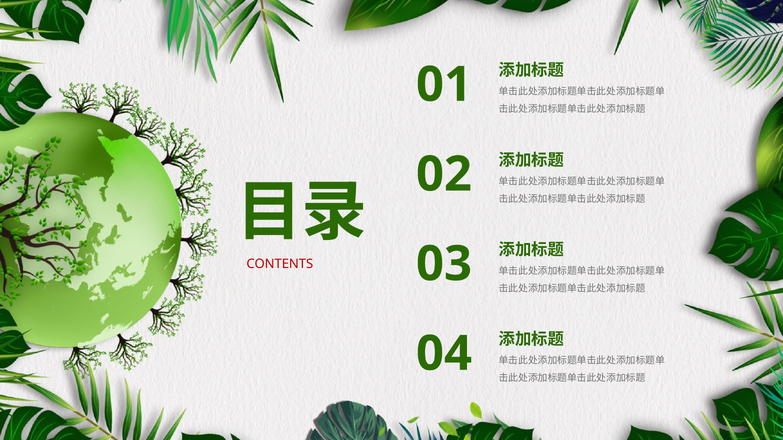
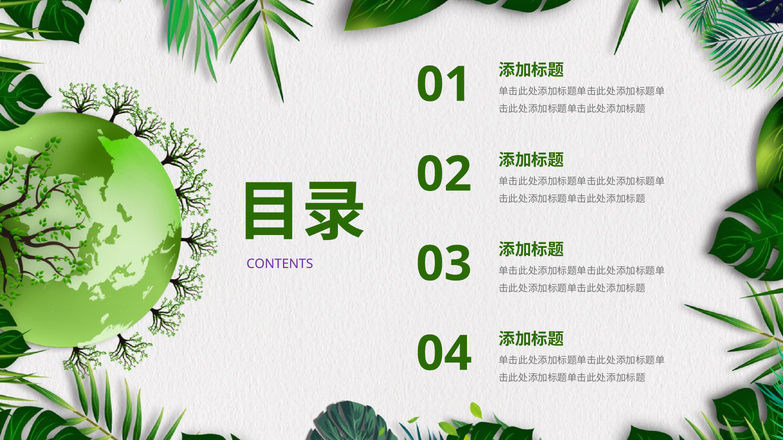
CONTENTS colour: red -> purple
